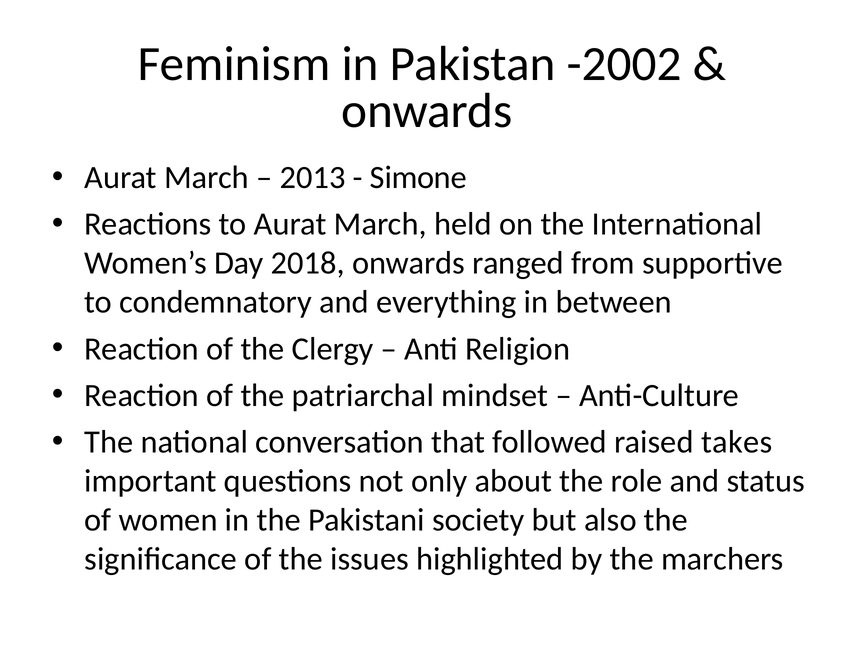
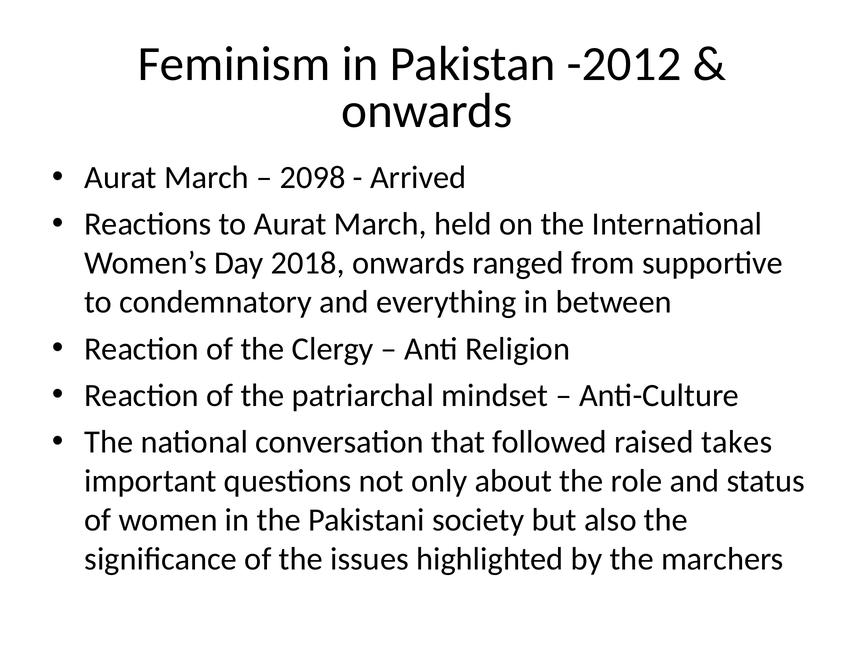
-2002: -2002 -> -2012
2013: 2013 -> 2098
Simone: Simone -> Arrived
